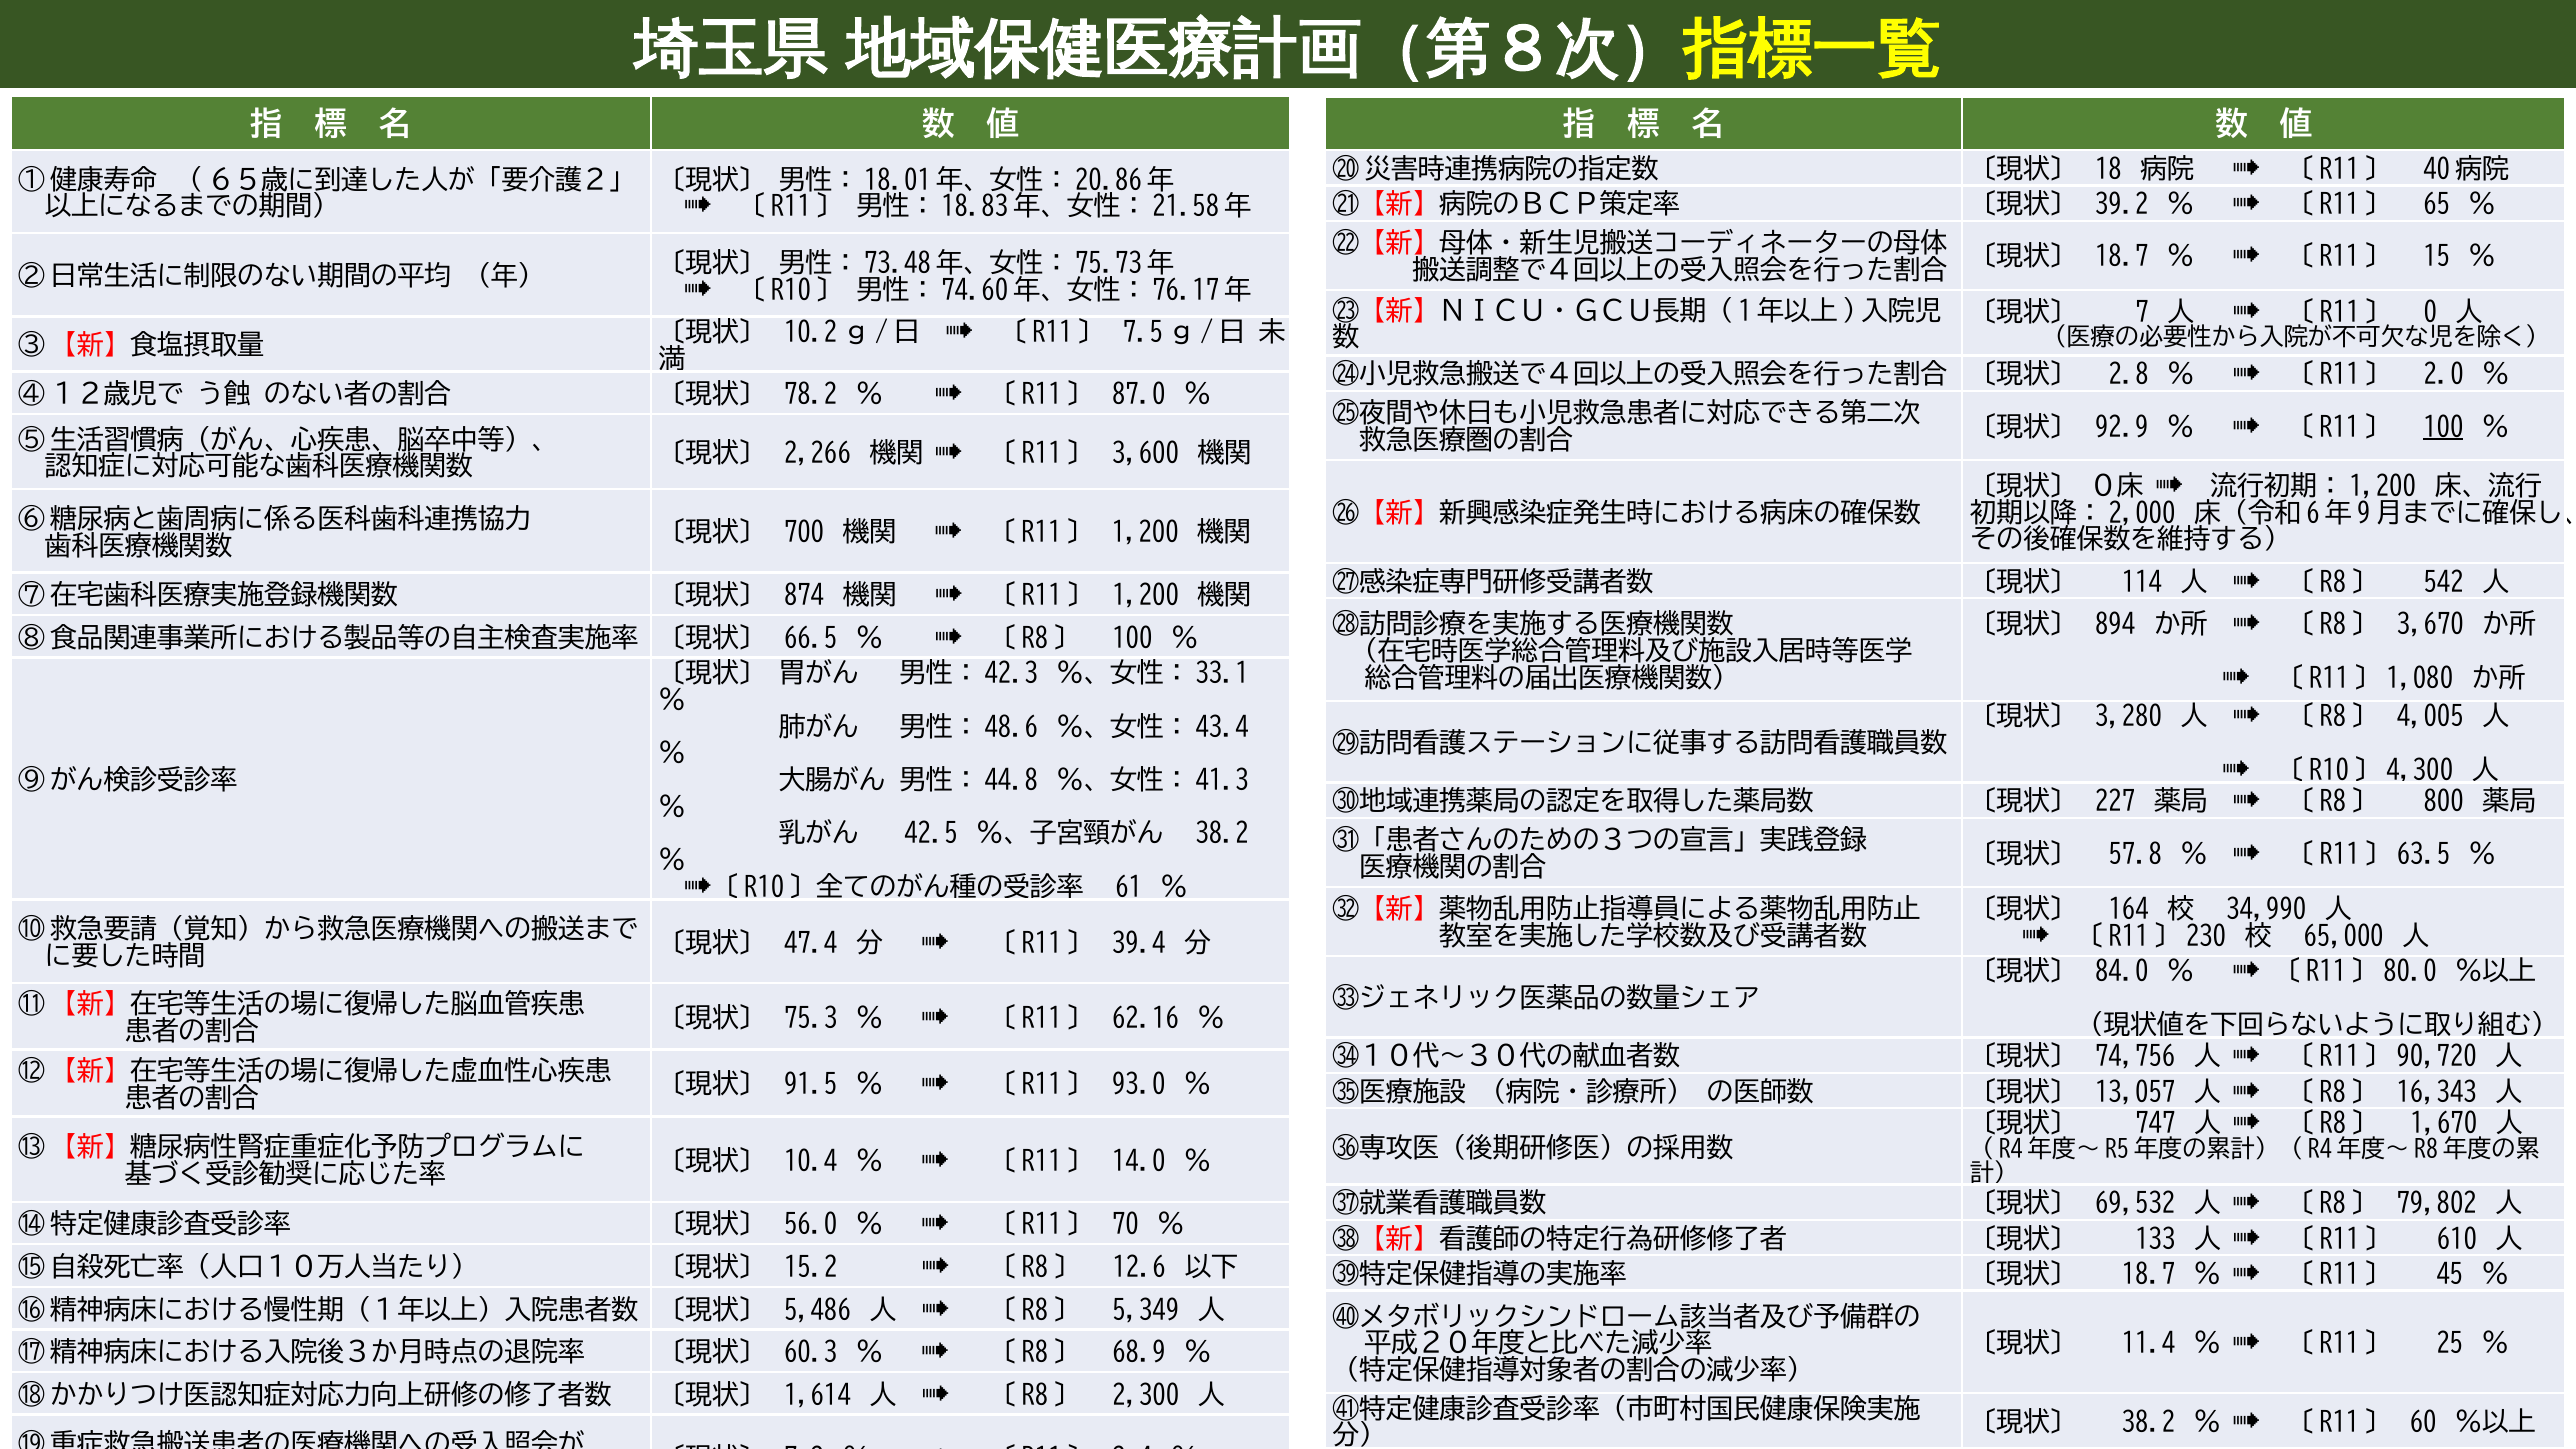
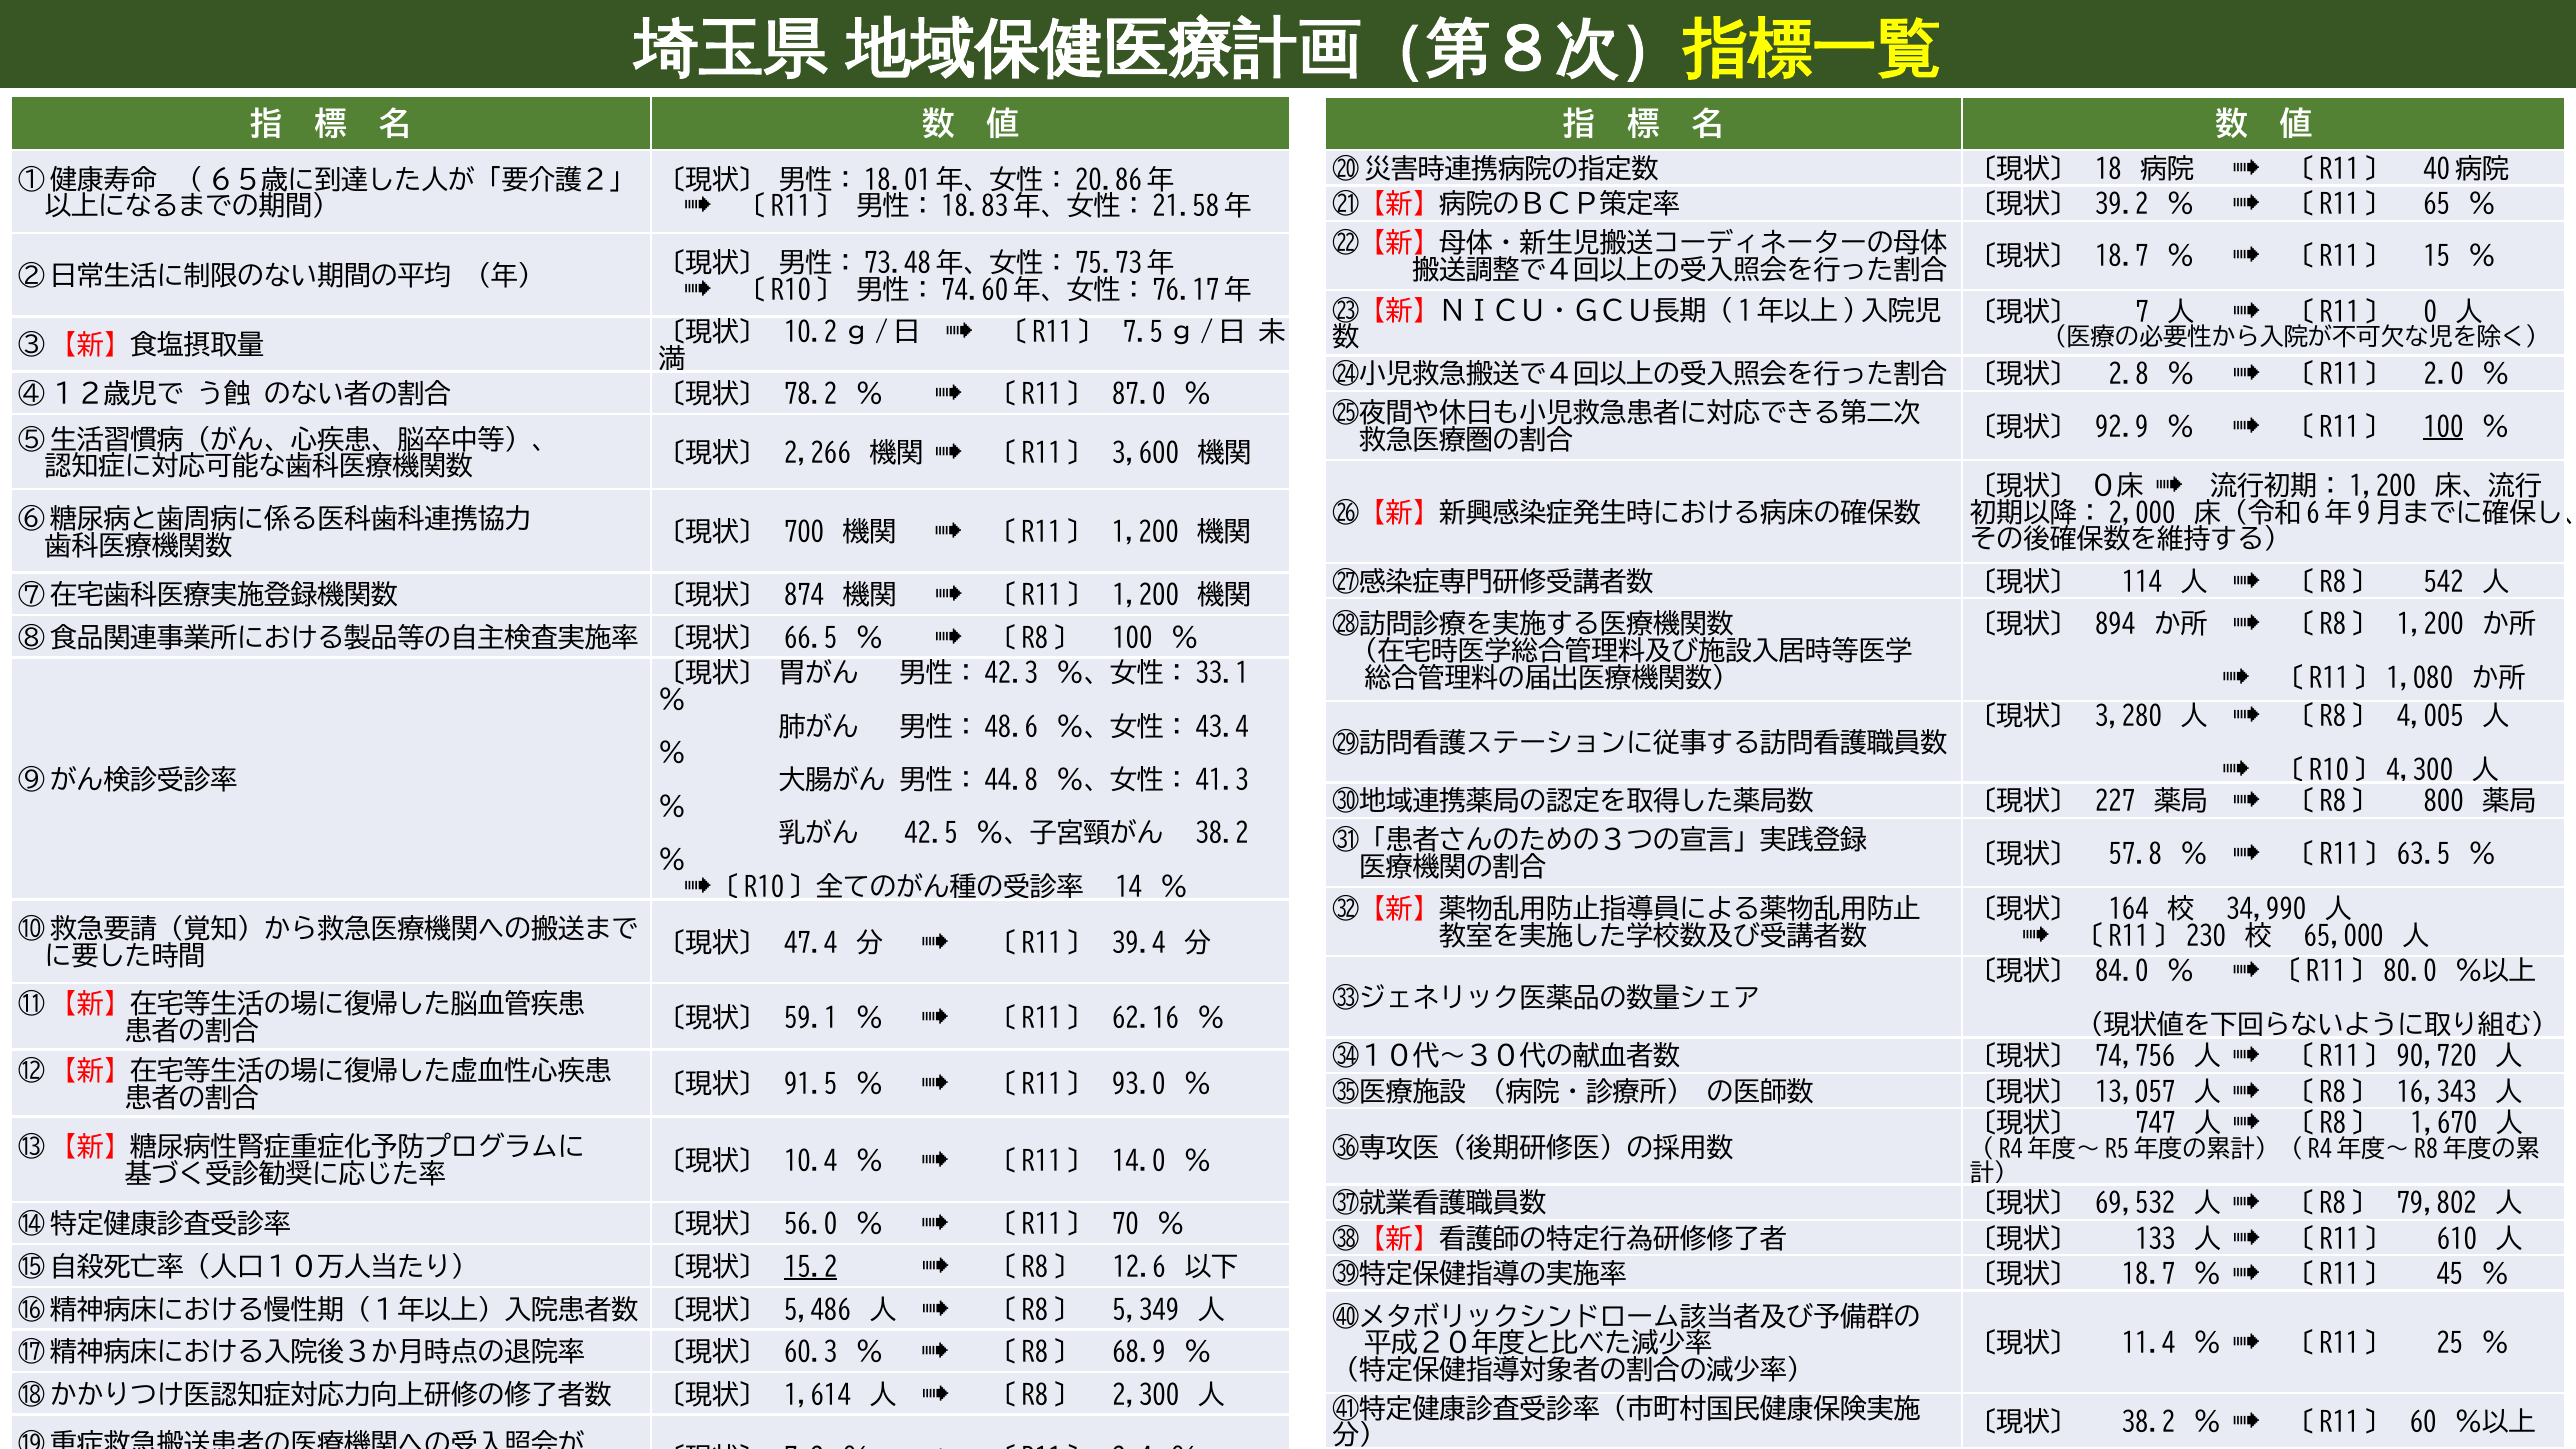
3,670 at (2430, 625): 3,670 -> 1,200
61: 61 -> 14
75.3: 75.3 -> 59.1
15.2 underline: none -> present
